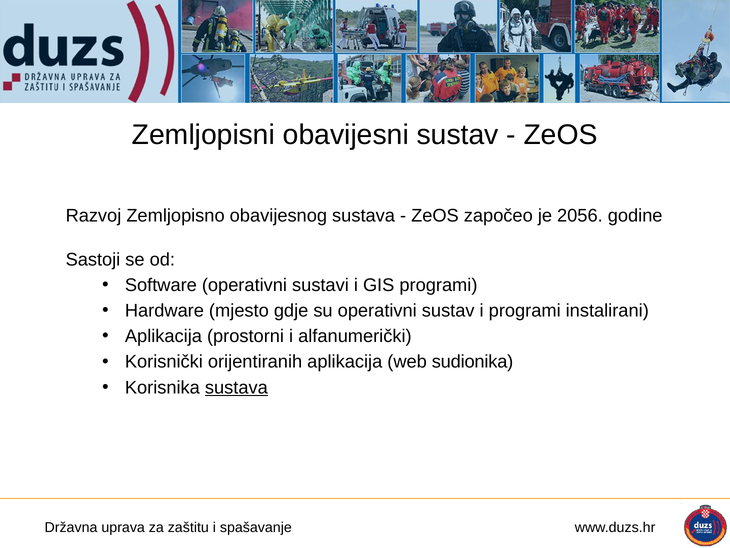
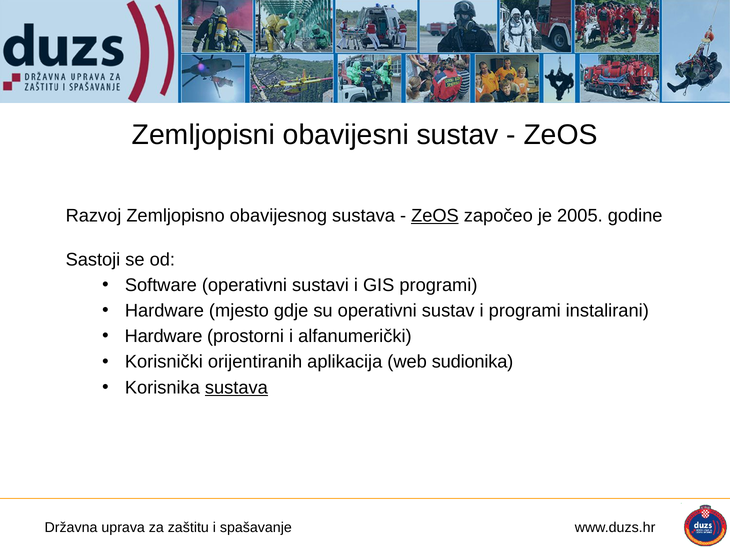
ZeOS at (435, 216) underline: none -> present
2056: 2056 -> 2005
Aplikacija at (163, 336): Aplikacija -> Hardware
